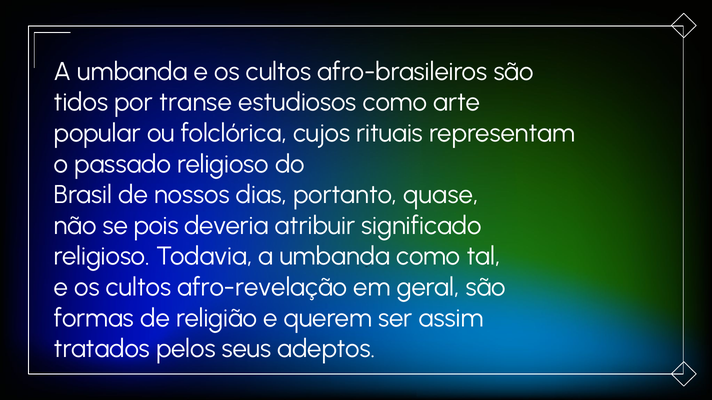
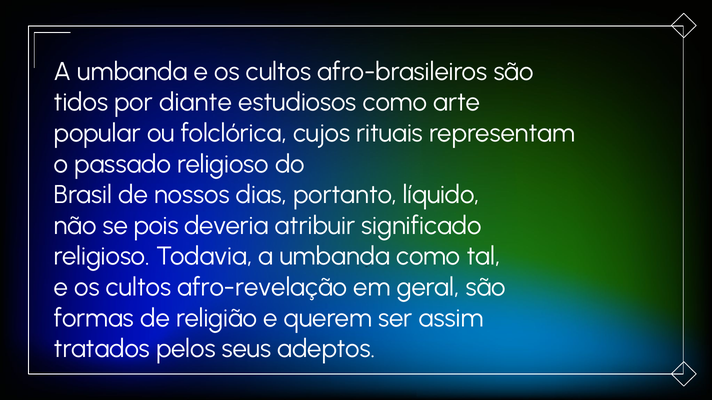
transe: transe -> diante
quase: quase -> líquido
